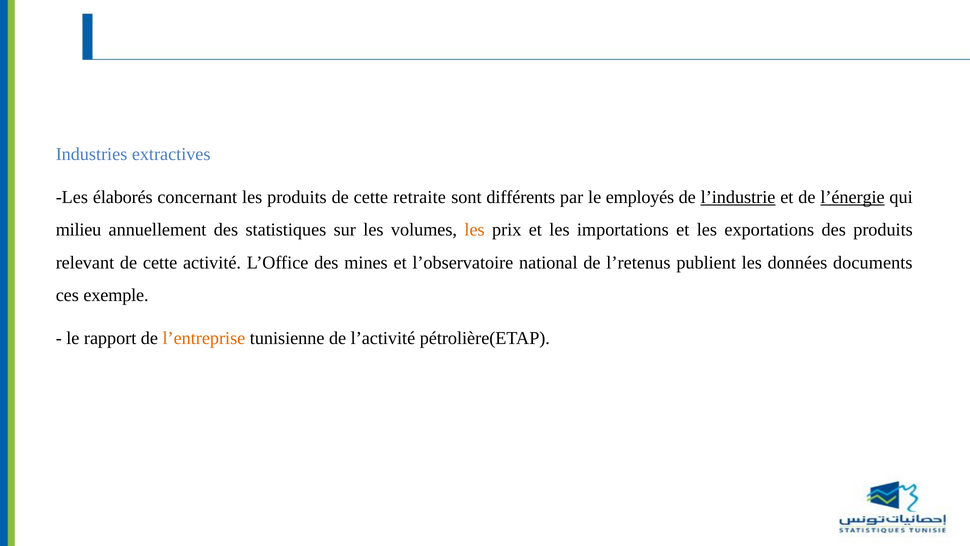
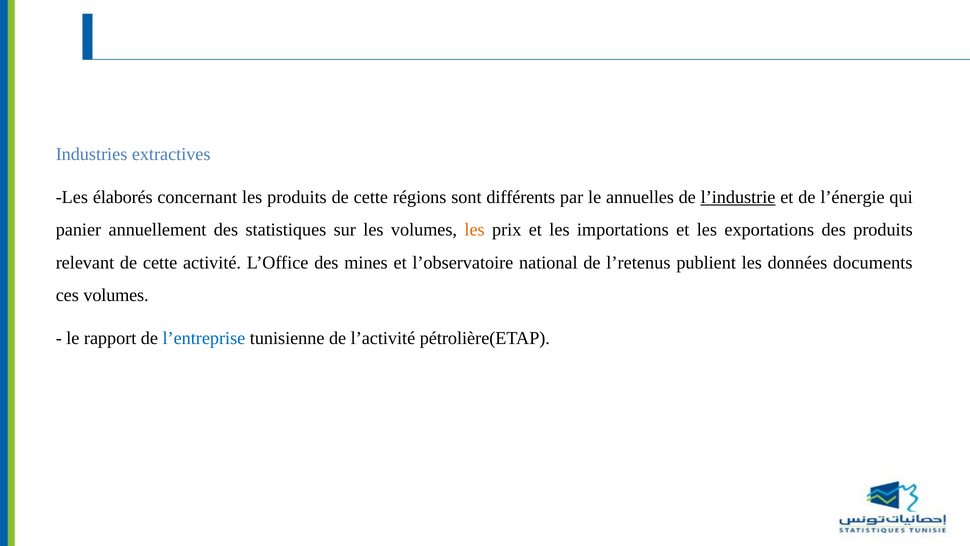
retraite: retraite -> régions
employés: employés -> annuelles
l’énergie underline: present -> none
milieu: milieu -> panier
ces exemple: exemple -> volumes
l’entreprise colour: orange -> blue
